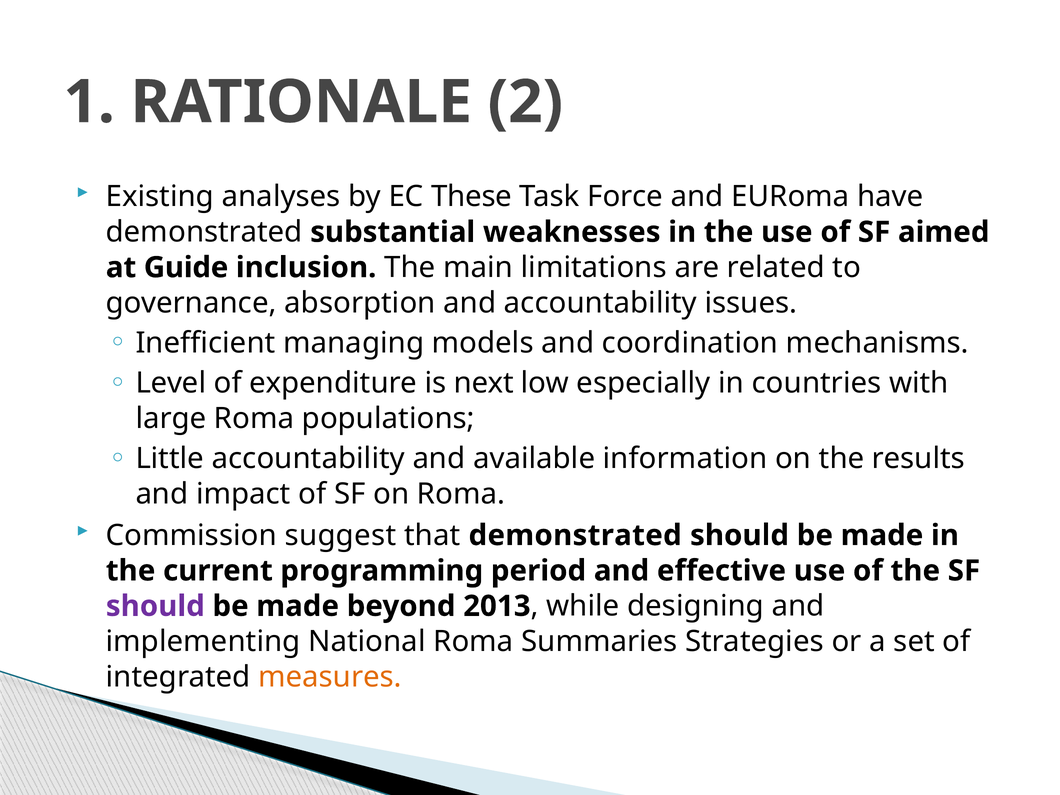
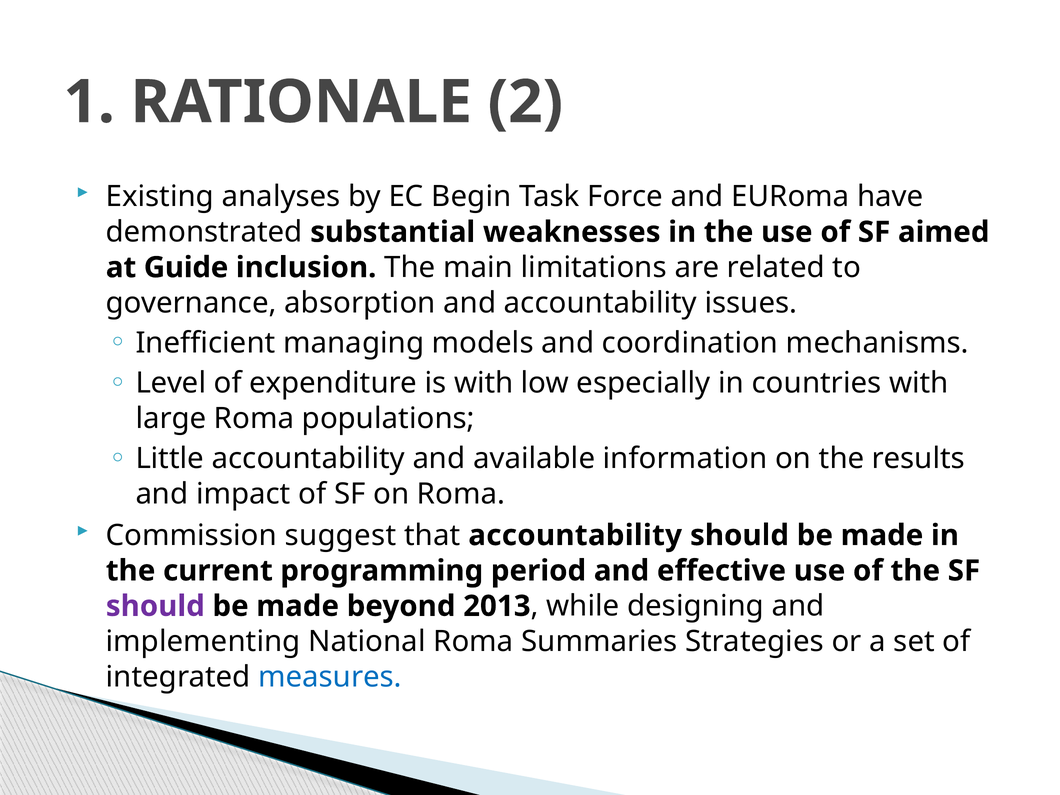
These: These -> Begin
is next: next -> with
that demonstrated: demonstrated -> accountability
measures colour: orange -> blue
